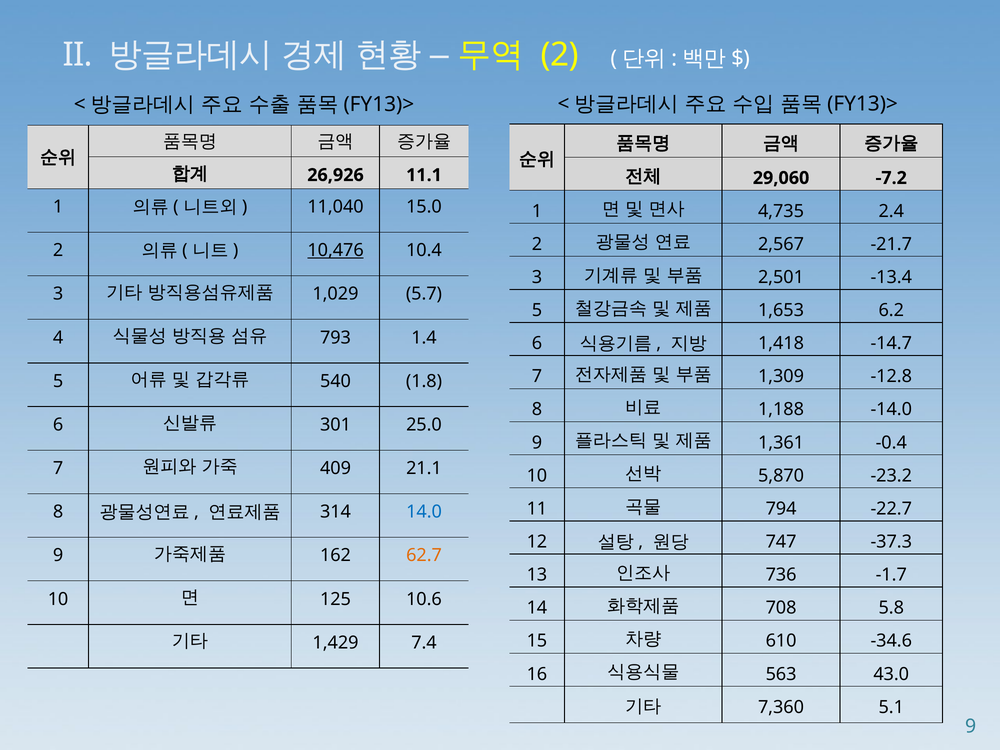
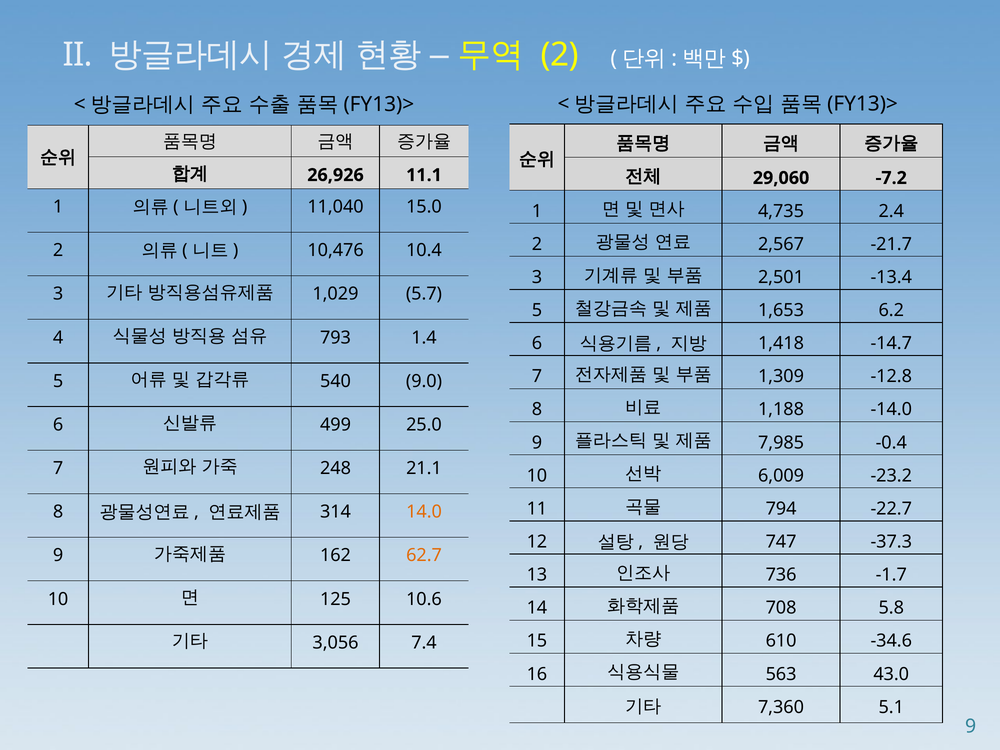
10,476 underline: present -> none
1.8: 1.8 -> 9.0
301: 301 -> 499
1,361: 1,361 -> 7,985
409: 409 -> 248
5,870: 5,870 -> 6,009
14.0 colour: blue -> orange
1,429: 1,429 -> 3,056
